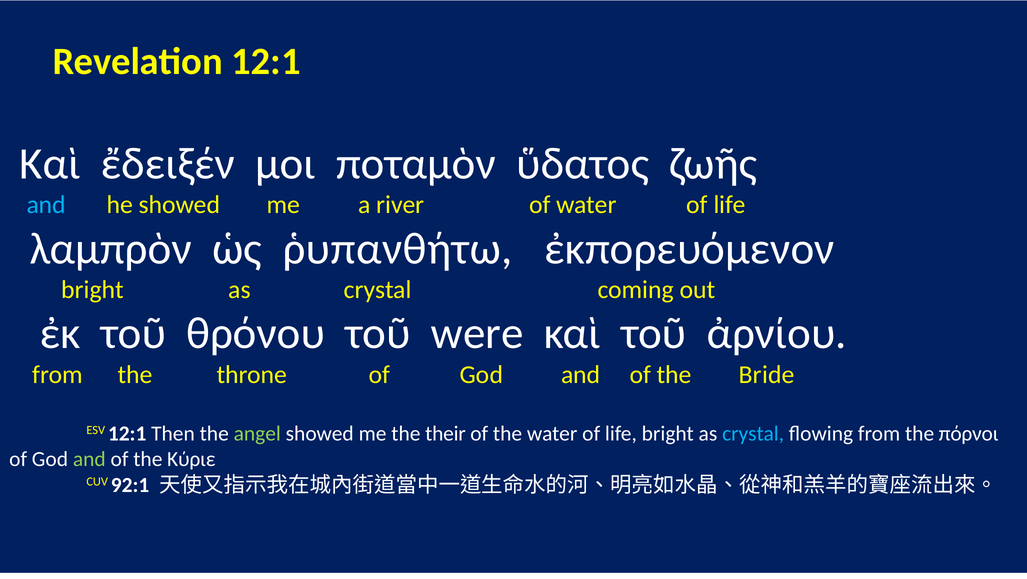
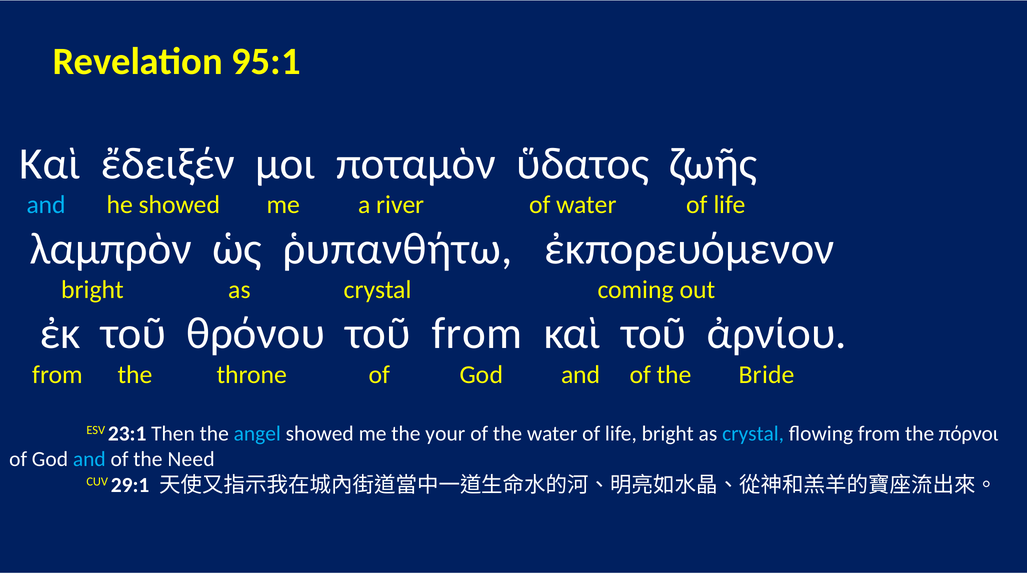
Revelation 12:1: 12:1 -> 95:1
τοῦ were: were -> from
ESV 12:1: 12:1 -> 23:1
angel colour: light green -> light blue
their: their -> your
and at (89, 459) colour: light green -> light blue
Κύριε: Κύριε -> Need
92:1: 92:1 -> 29:1
